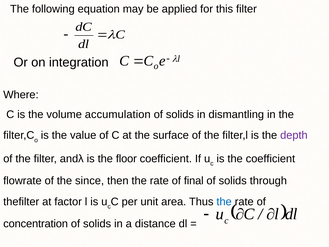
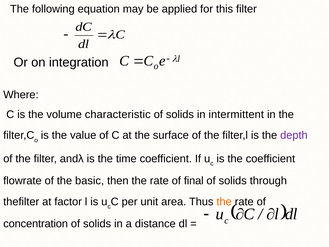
accumulation: accumulation -> characteristic
dismantling: dismantling -> intermittent
floor: floor -> time
since: since -> basic
the at (224, 202) colour: blue -> orange
